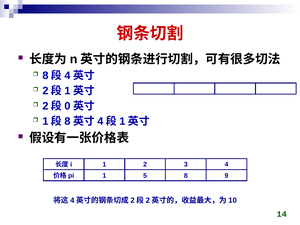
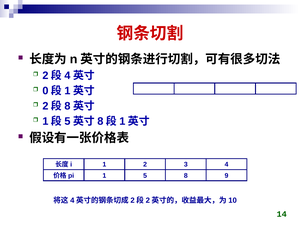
8 at (45, 75): 8 -> 2
2 at (45, 91): 2 -> 0
0 at (67, 106): 0 -> 8
8 at (67, 121): 8 -> 5
4 at (100, 121): 4 -> 8
